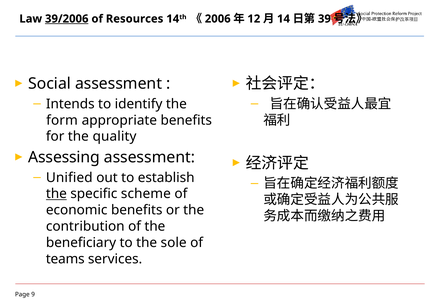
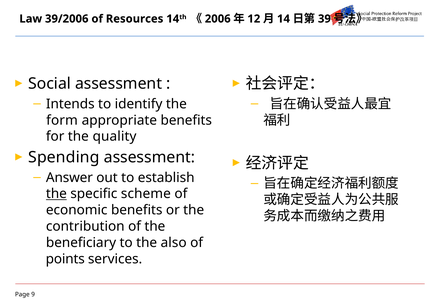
39/2006 underline: present -> none
Assessing: Assessing -> Spending
Unified: Unified -> Answer
sole: sole -> also
teams: teams -> points
